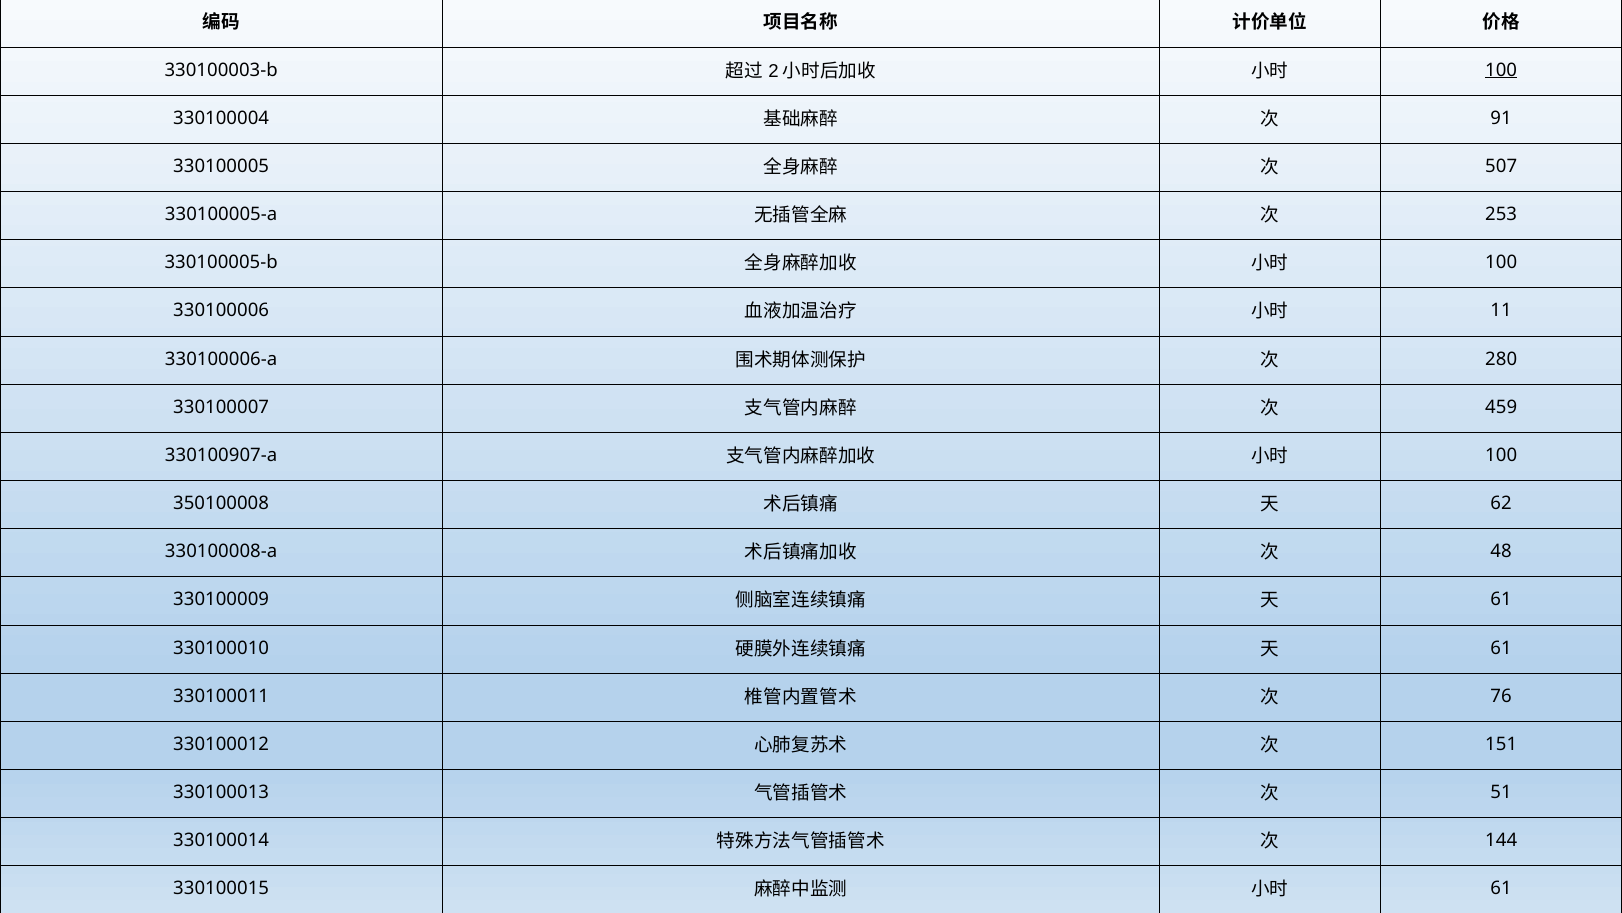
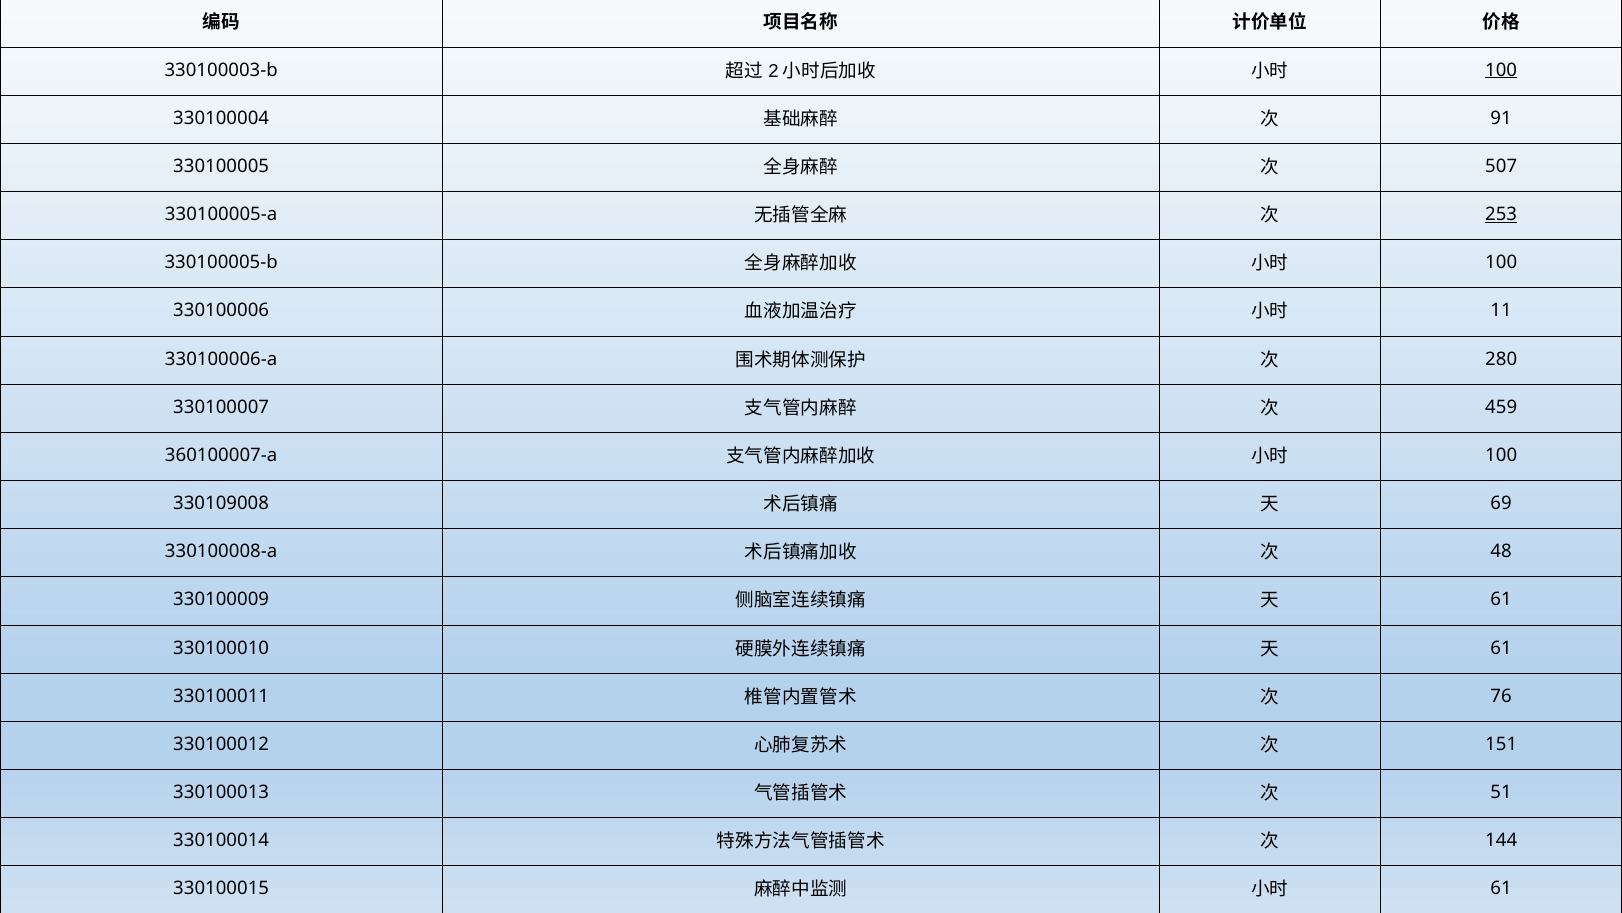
253 underline: none -> present
330100907-a: 330100907-a -> 360100007-a
350100008: 350100008 -> 330109008
62: 62 -> 69
